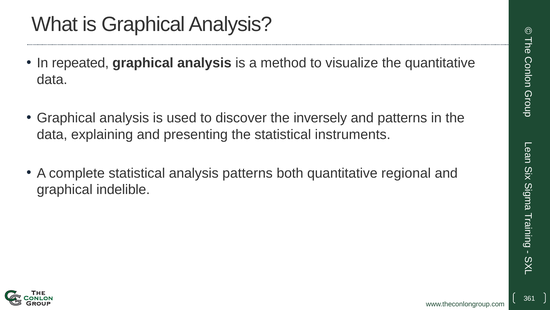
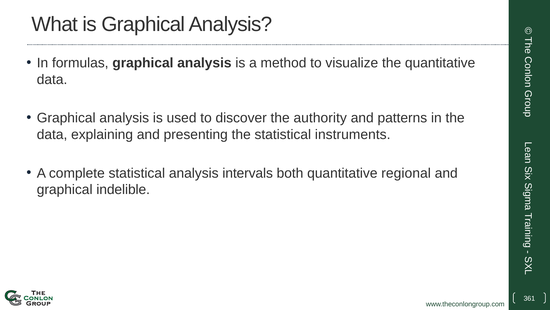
repeated: repeated -> formulas
inversely: inversely -> authority
analysis patterns: patterns -> intervals
